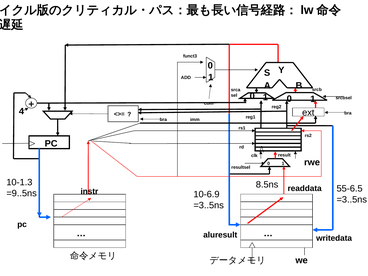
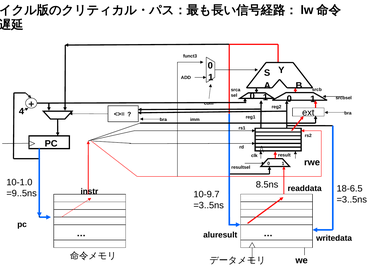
10-1.3: 10-1.3 -> 10-1.0
55-6.5: 55-6.5 -> 18-6.5
10-6.9: 10-6.9 -> 10-9.7
